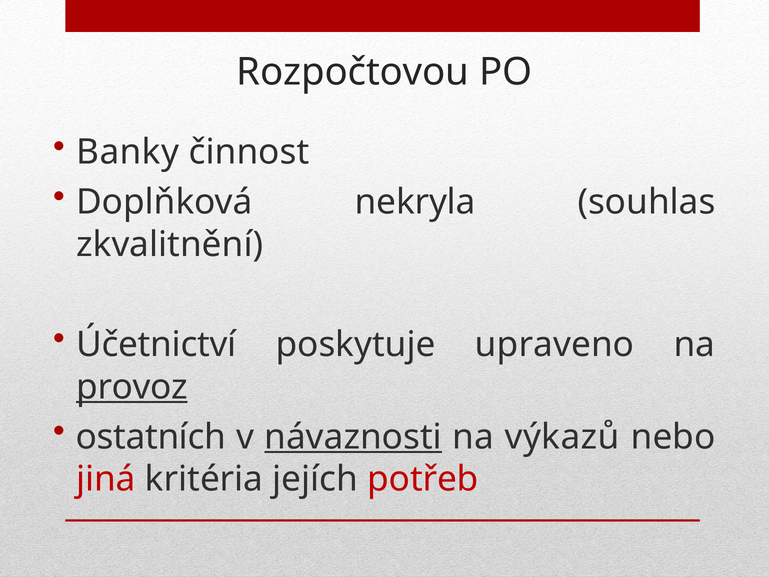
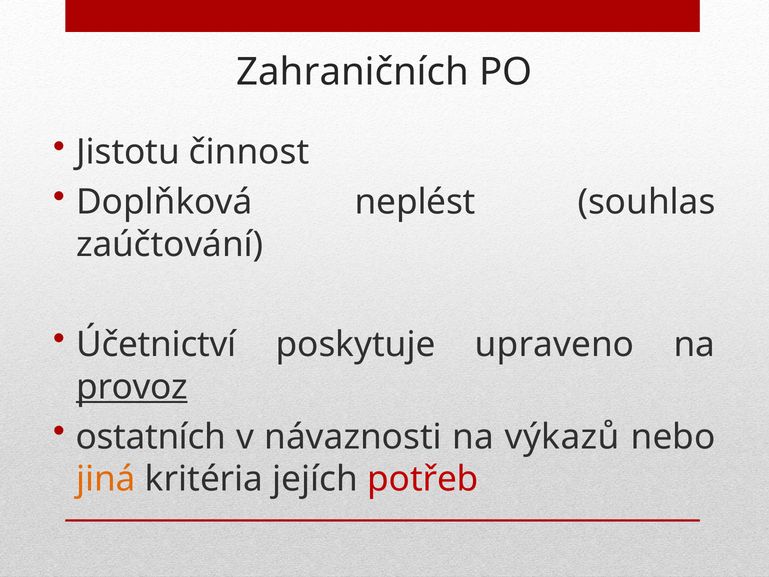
Rozpočtovou: Rozpočtovou -> Zahraničních
Banky: Banky -> Jistotu
nekryla: nekryla -> neplést
zkvalitnění: zkvalitnění -> zaúčtování
návaznosti underline: present -> none
jiná colour: red -> orange
